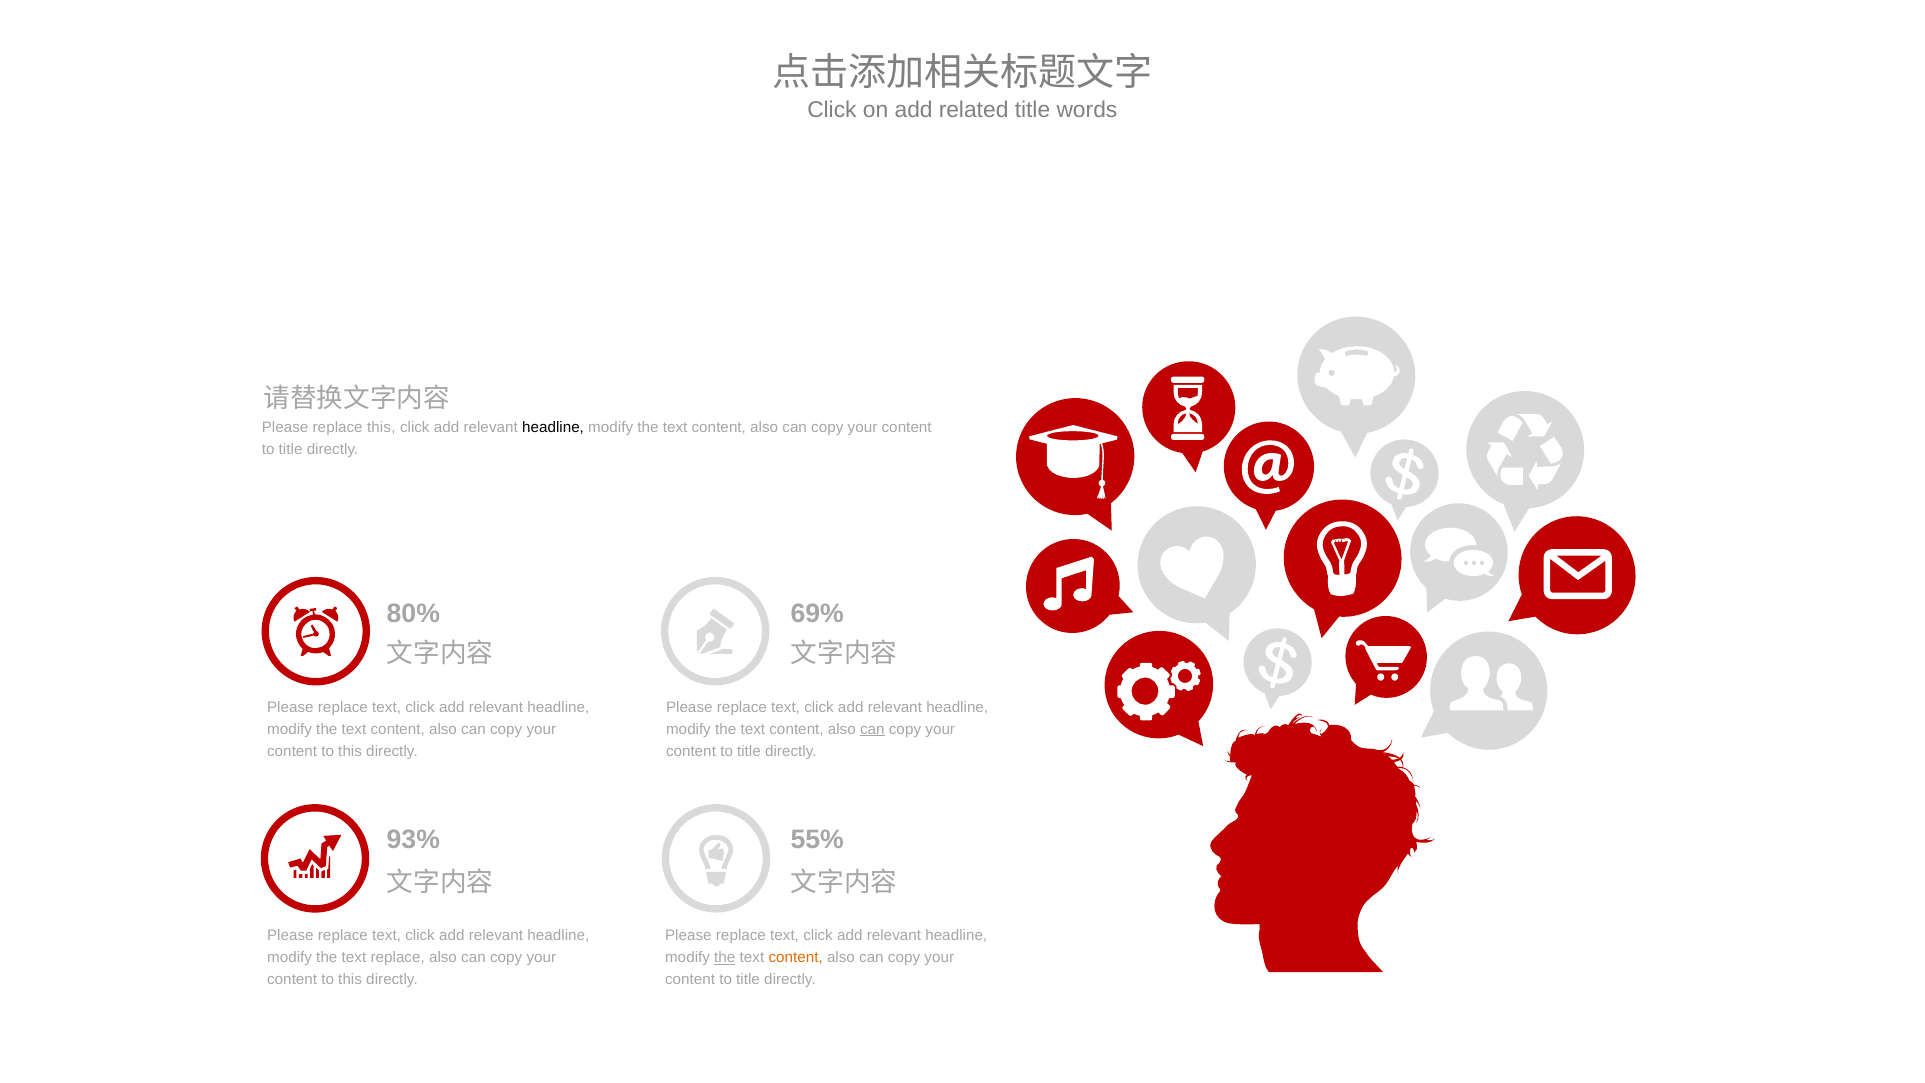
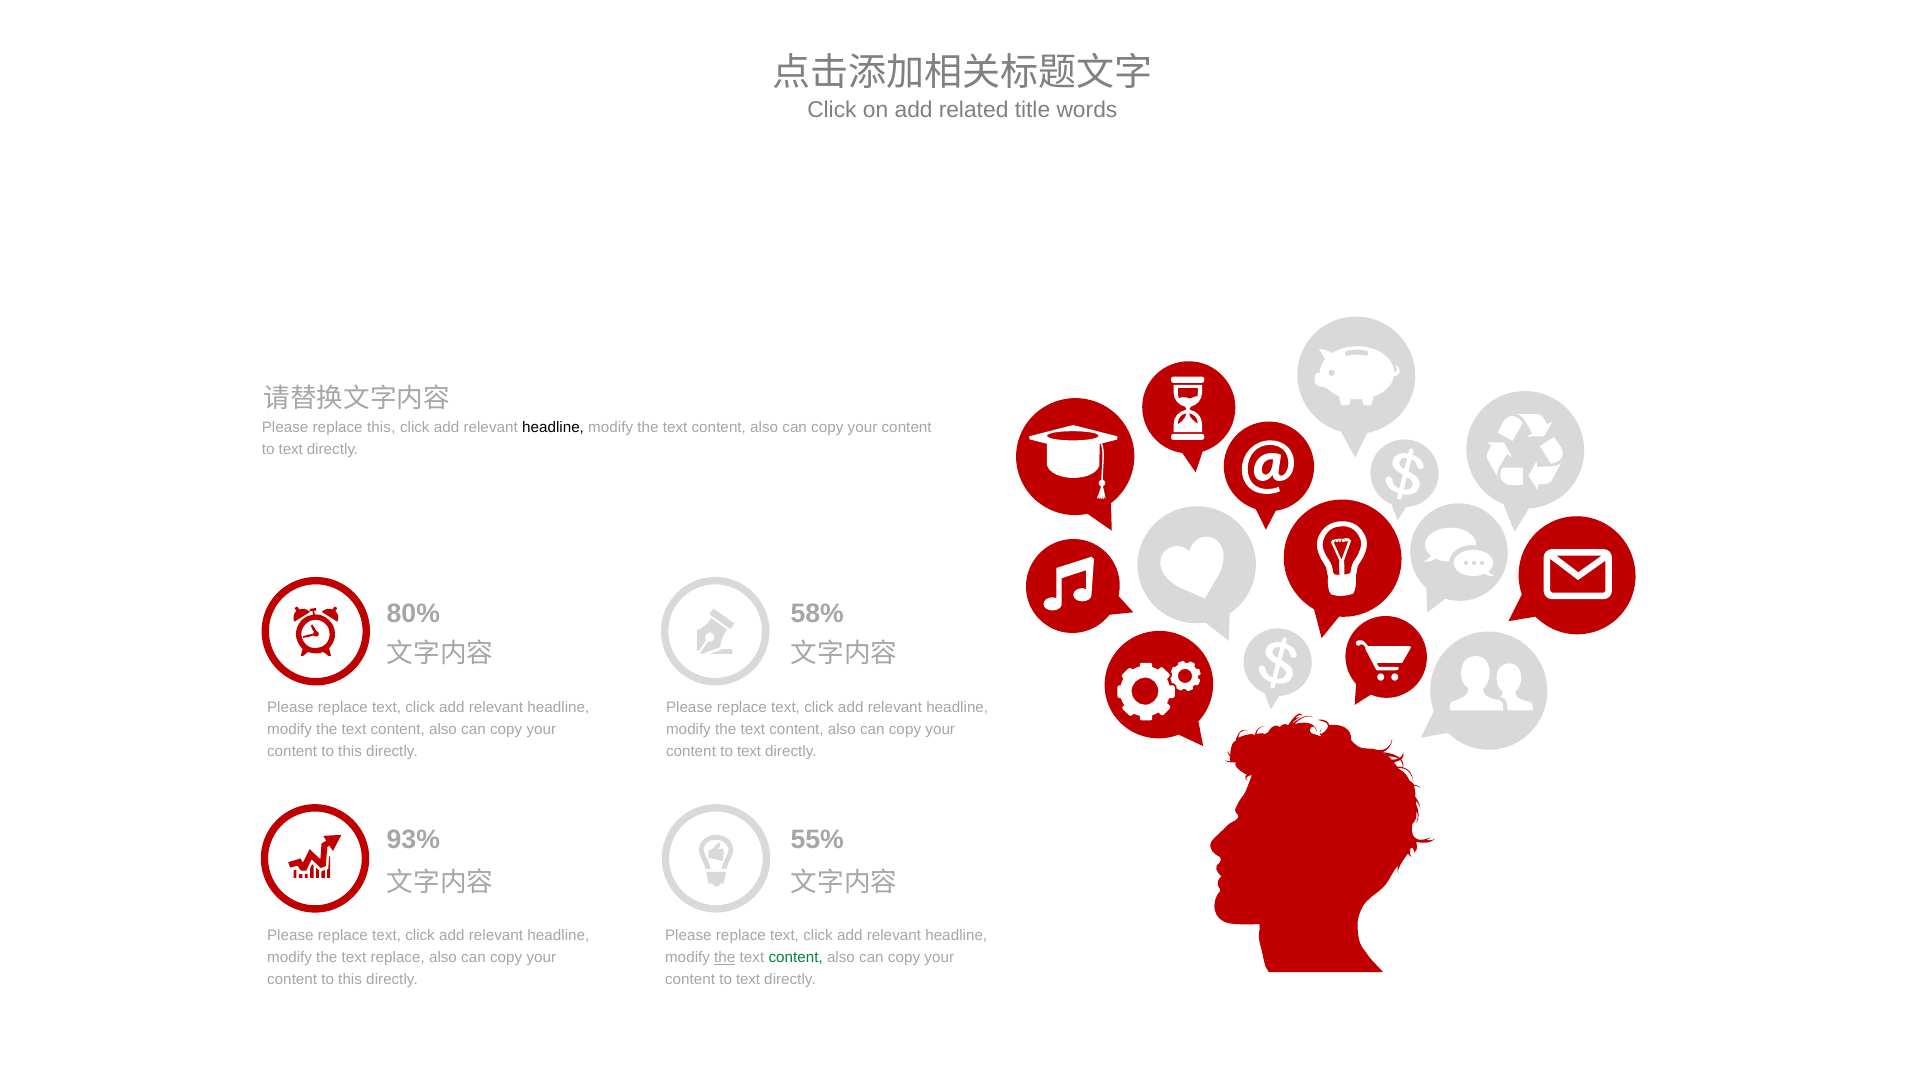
title at (291, 450): title -> text
69%: 69% -> 58%
can at (872, 729) underline: present -> none
title at (749, 751): title -> text
content at (796, 957) colour: orange -> green
title at (748, 979): title -> text
